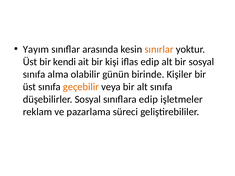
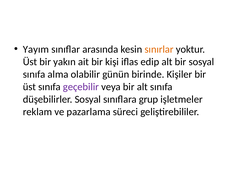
kendi: kendi -> yakın
geçebilir colour: orange -> purple
sınıflara edip: edip -> grup
